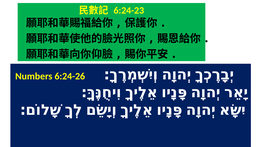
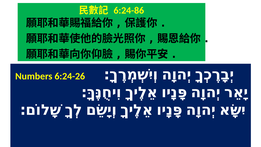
6:24-23: 6:24-23 -> 6:24-86
